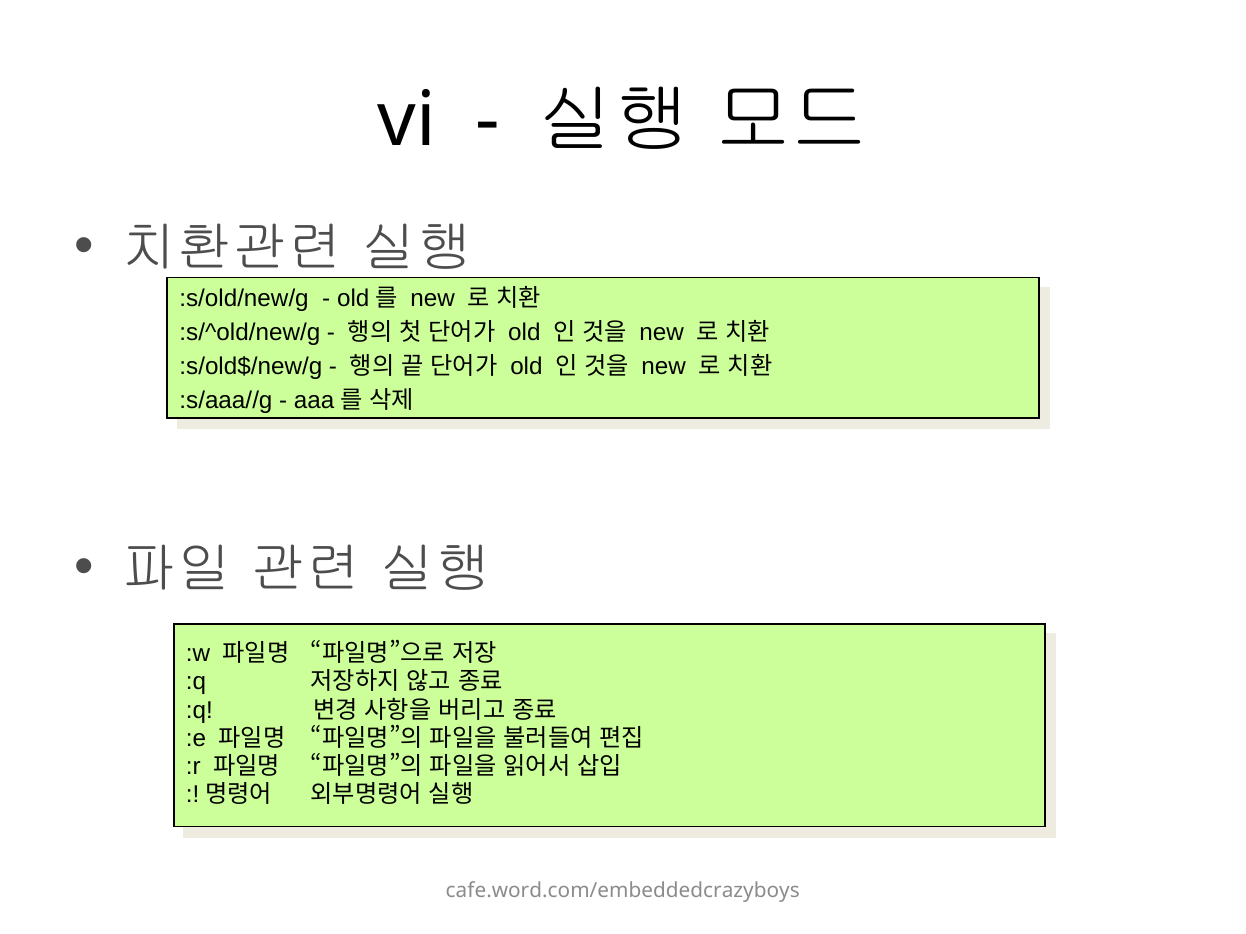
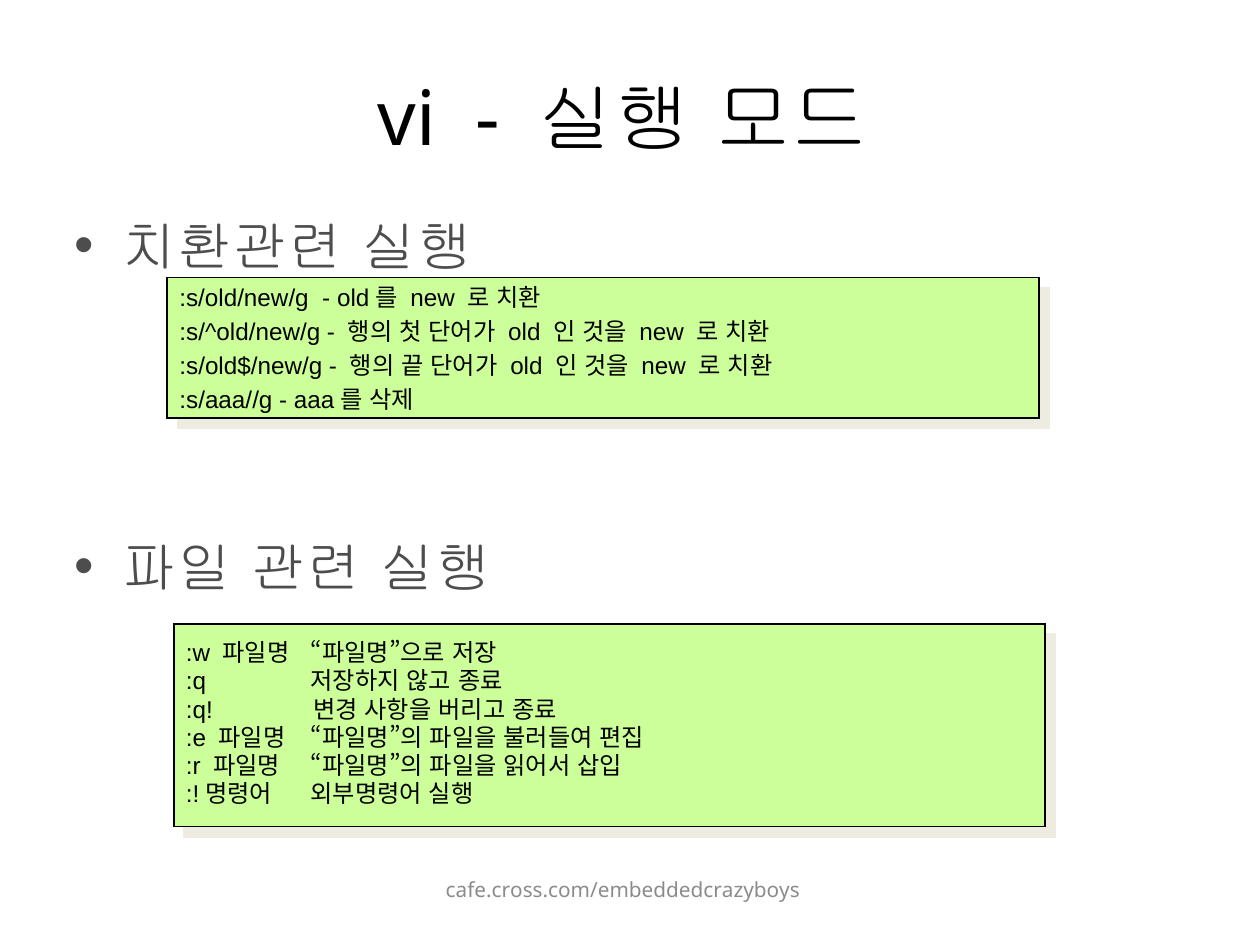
cafe.word.com/embeddedcrazyboys: cafe.word.com/embeddedcrazyboys -> cafe.cross.com/embeddedcrazyboys
